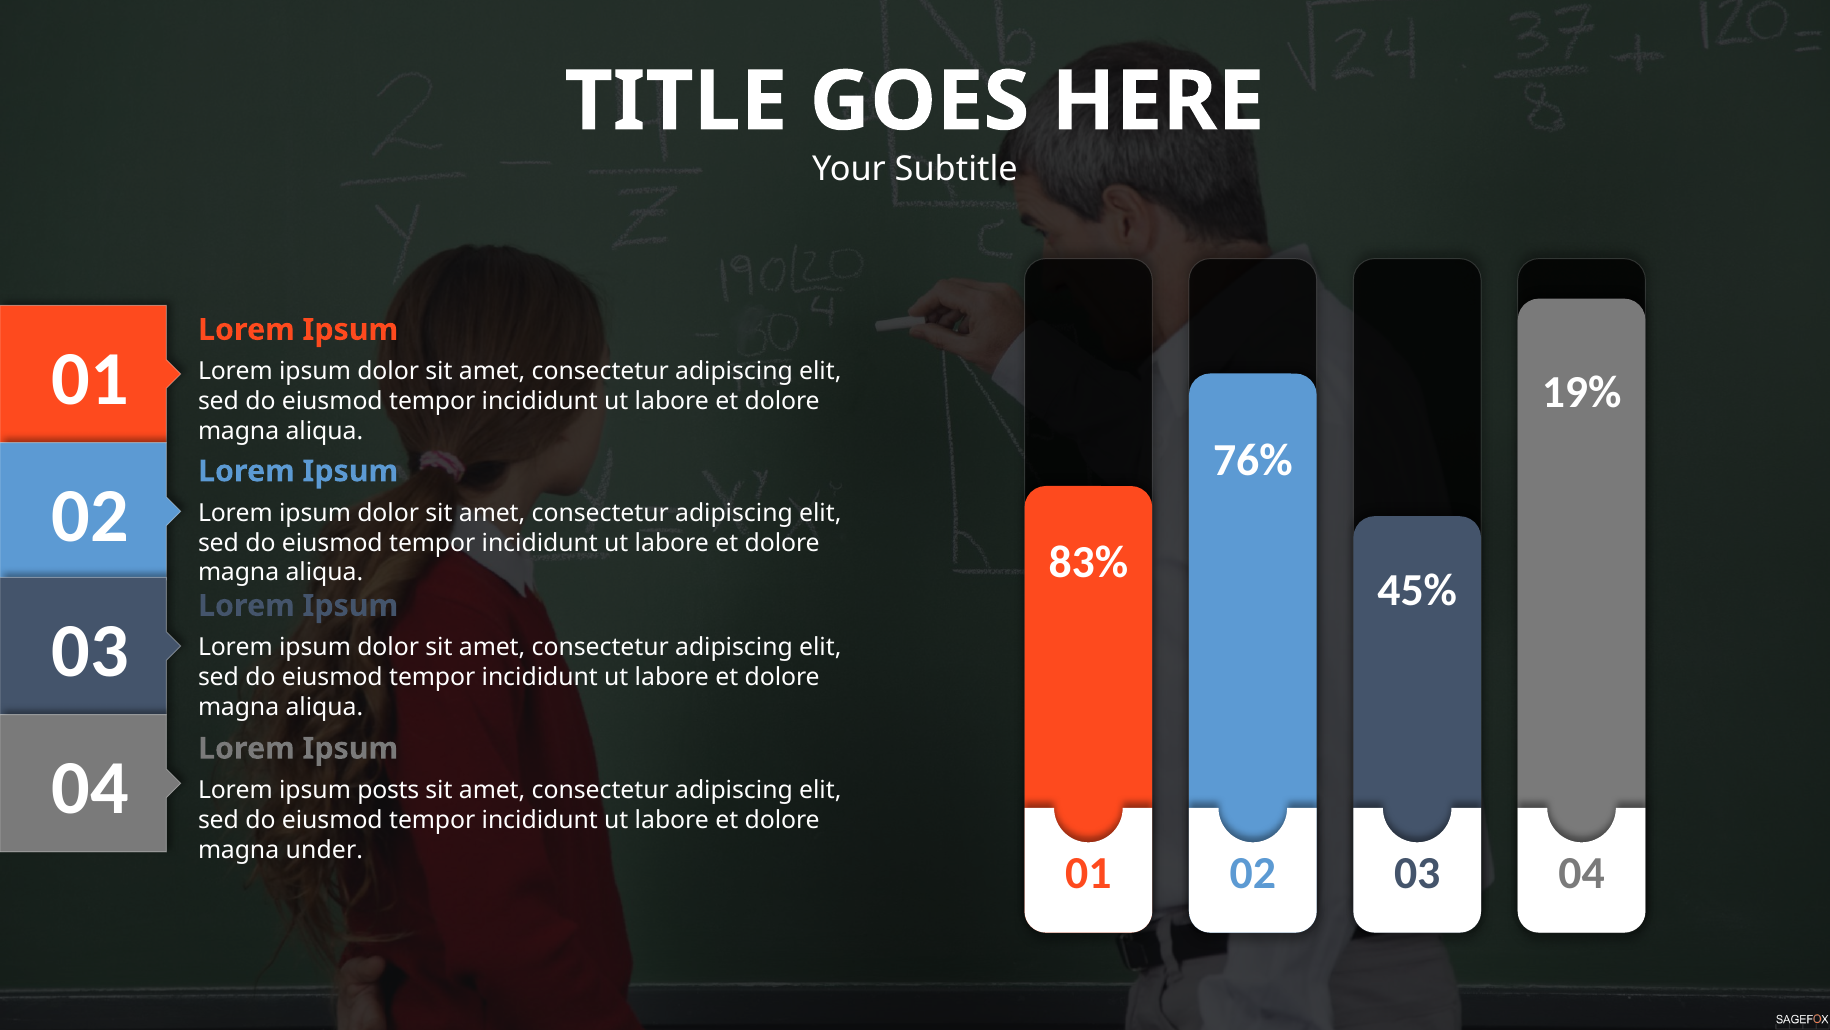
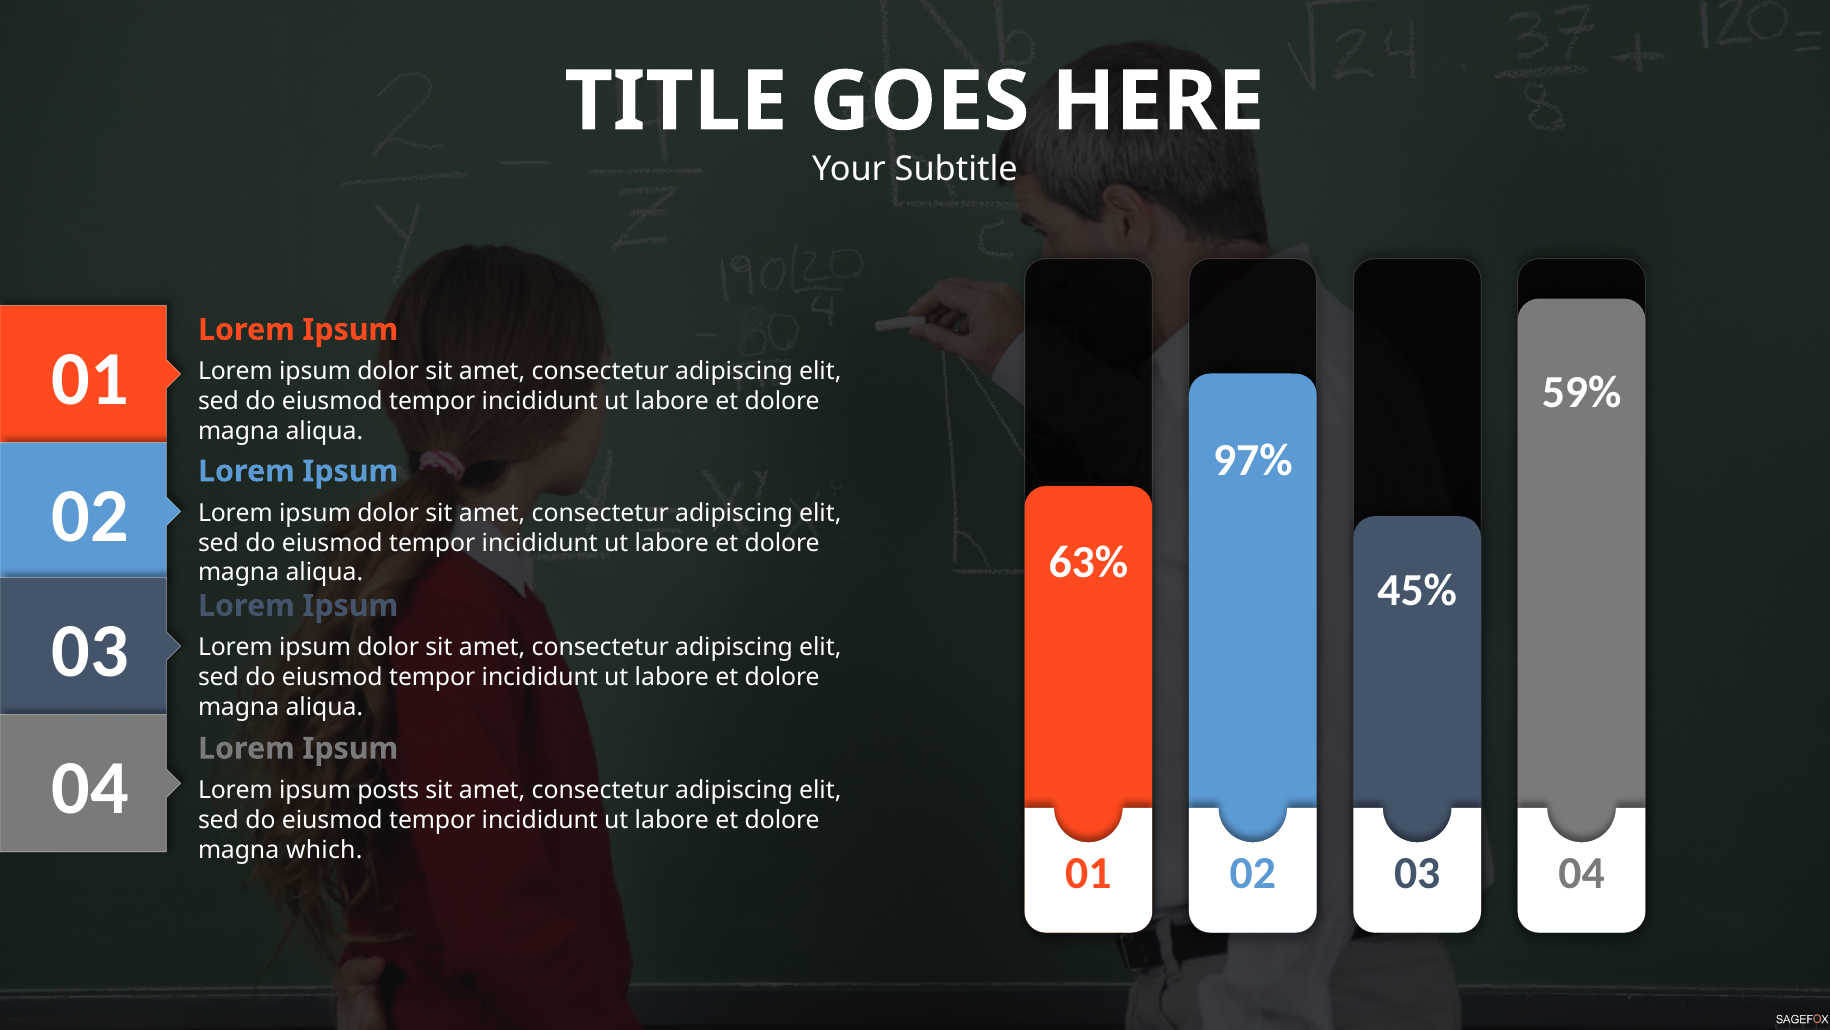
19%: 19% -> 59%
76%: 76% -> 97%
83%: 83% -> 63%
under: under -> which
